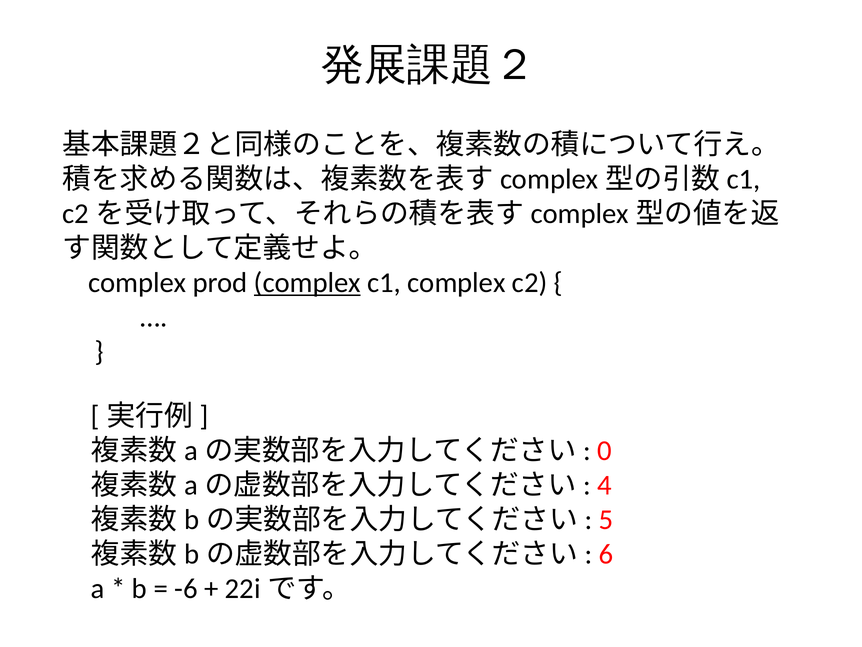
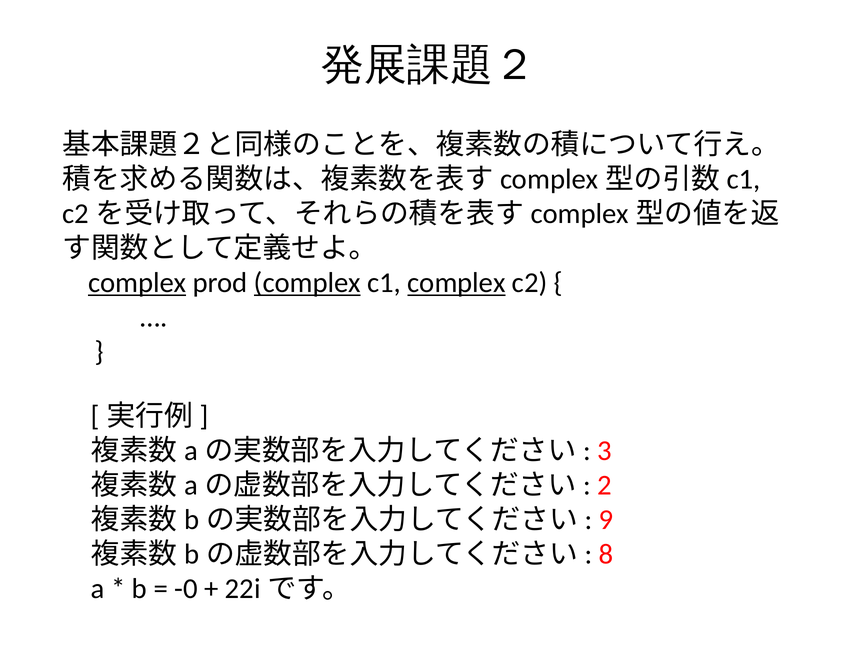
complex at (137, 283) underline: none -> present
complex at (456, 283) underline: none -> present
0: 0 -> 3
4: 4 -> 2
5: 5 -> 9
6: 6 -> 8
-6: -6 -> -0
